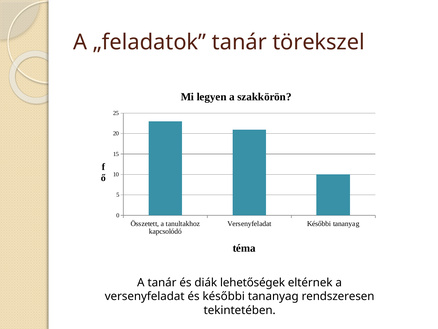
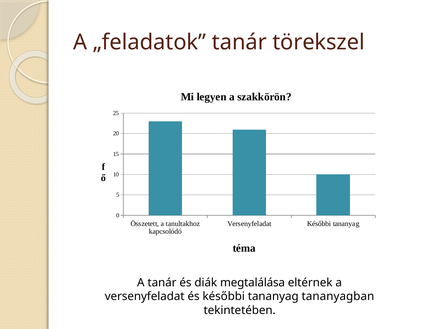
lehetőségek: lehetőségek -> megtalálása
rendszeresen: rendszeresen -> tananyagban
